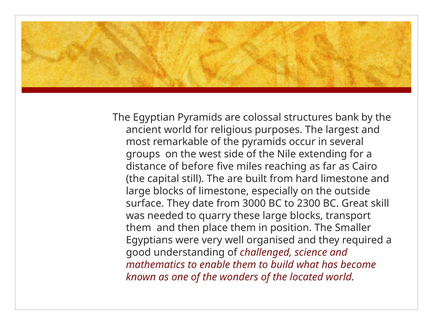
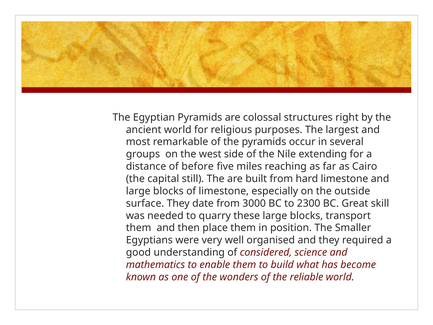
bank: bank -> right
challenged: challenged -> considered
located: located -> reliable
